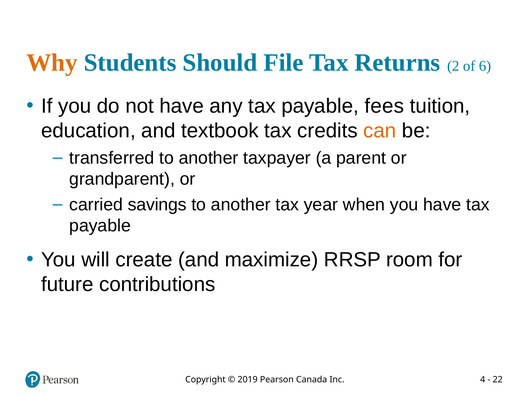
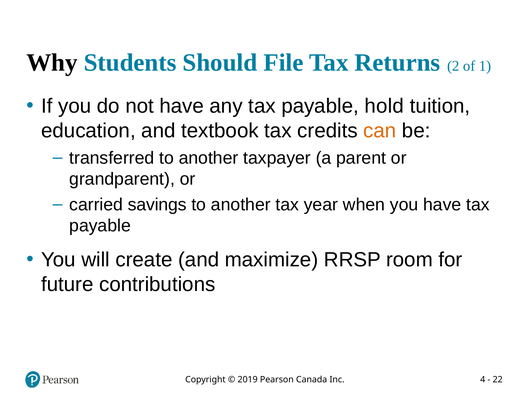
Why colour: orange -> black
6: 6 -> 1
fees: fees -> hold
